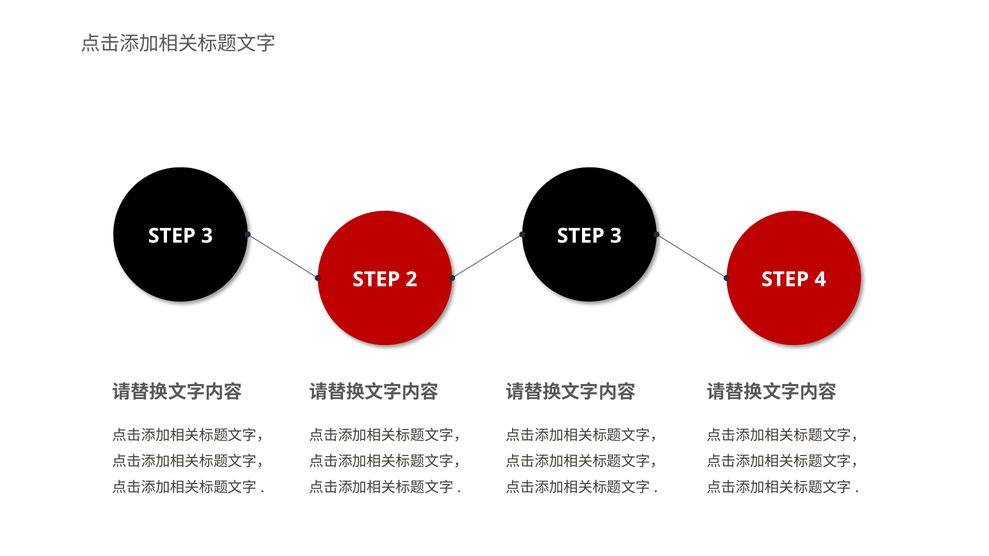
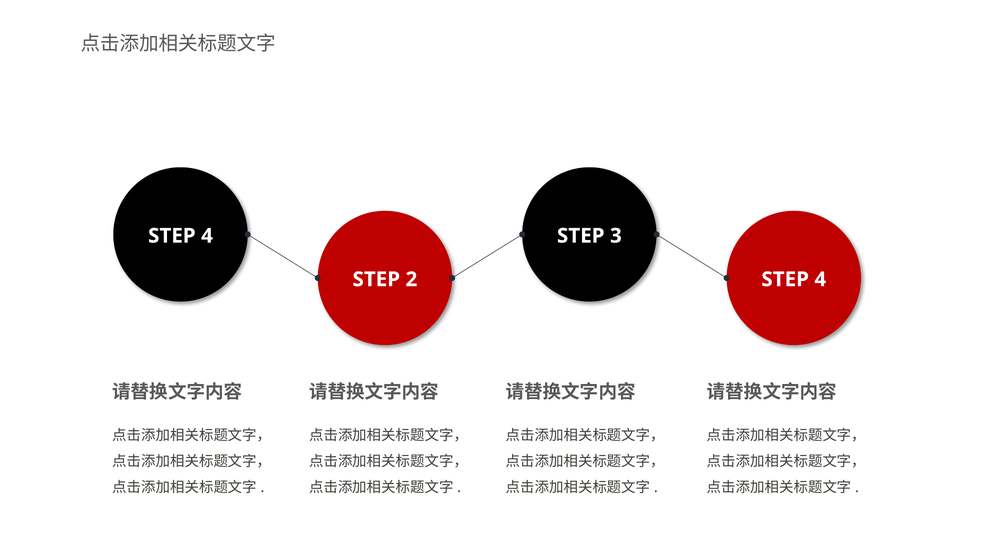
3 at (207, 236): 3 -> 4
